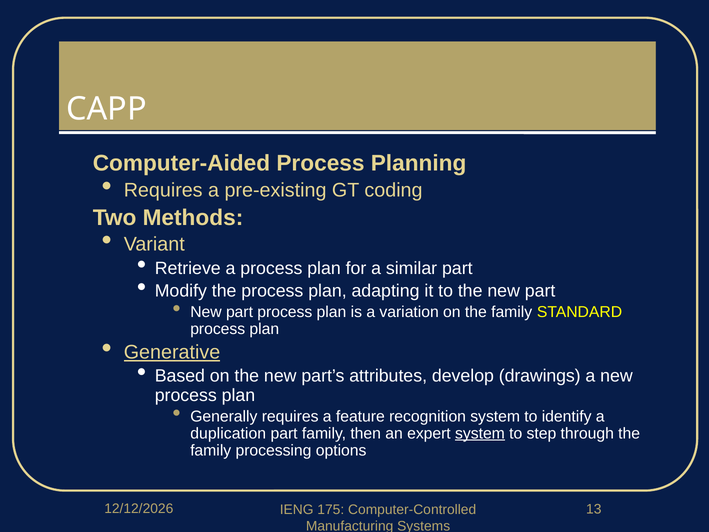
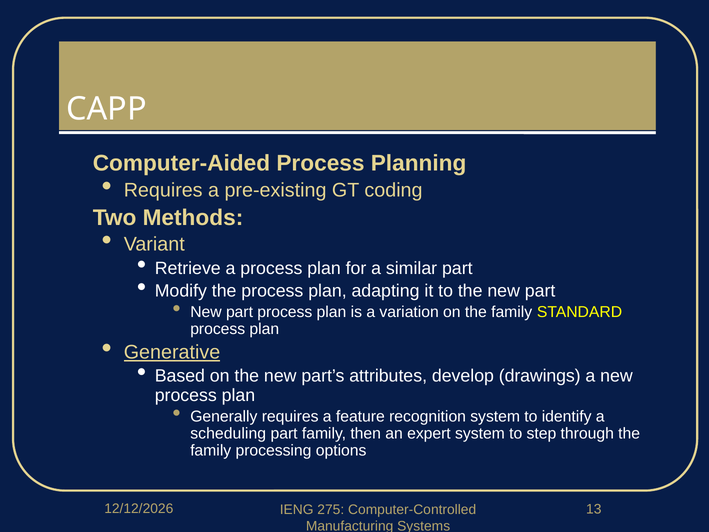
duplication: duplication -> scheduling
system at (480, 433) underline: present -> none
175: 175 -> 275
